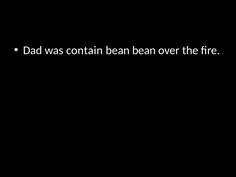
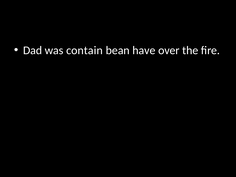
bean bean: bean -> have
